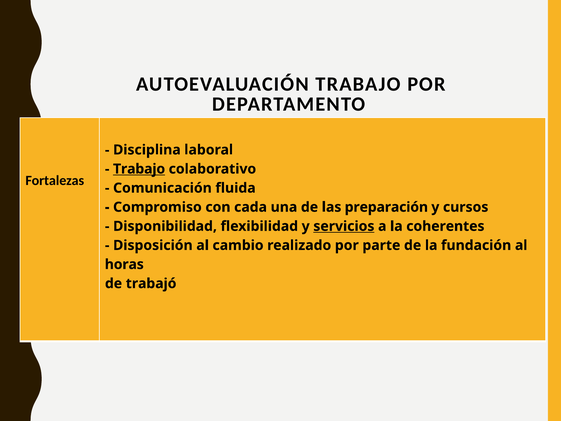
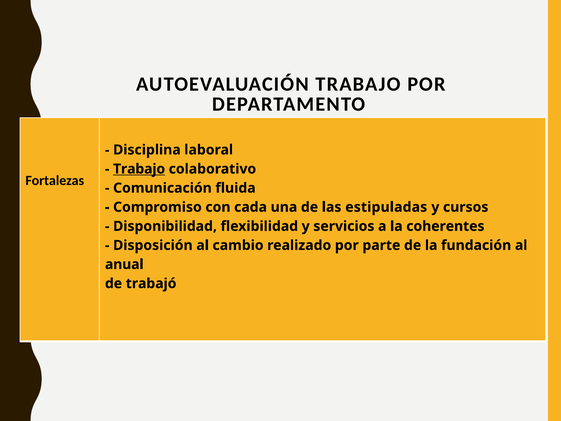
preparación: preparación -> estipuladas
servicios underline: present -> none
horas: horas -> anual
